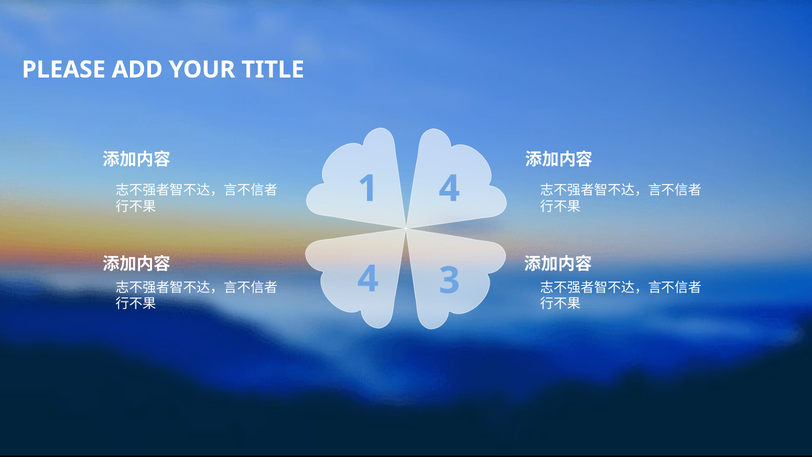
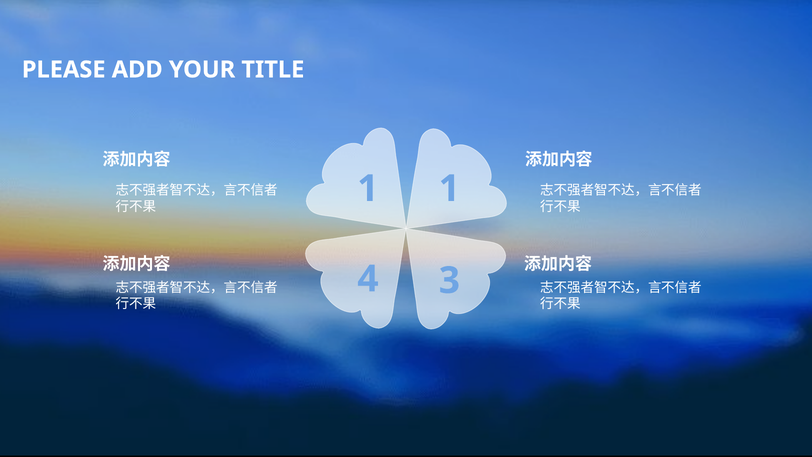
1 4: 4 -> 1
